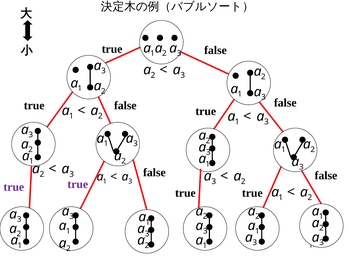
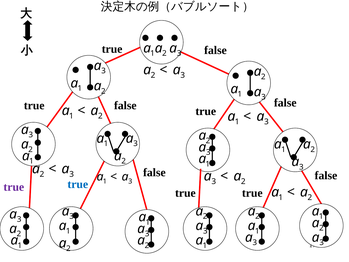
true at (78, 184) colour: purple -> blue
